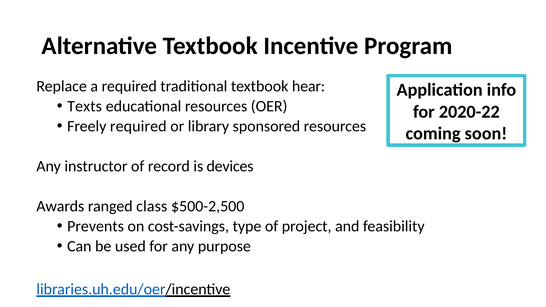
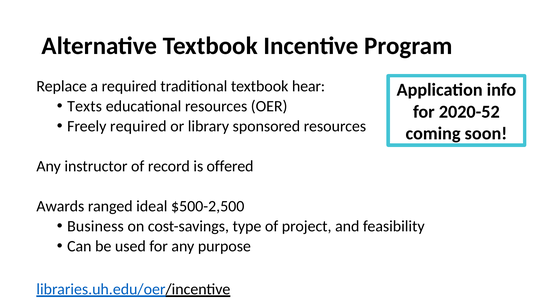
2020-22: 2020-22 -> 2020-52
devices: devices -> offered
class: class -> ideal
Prevents: Prevents -> Business
